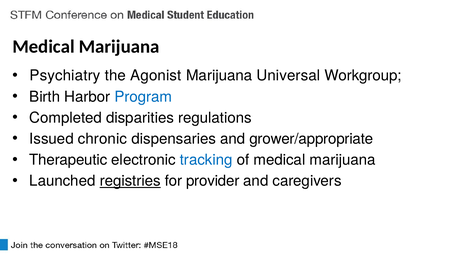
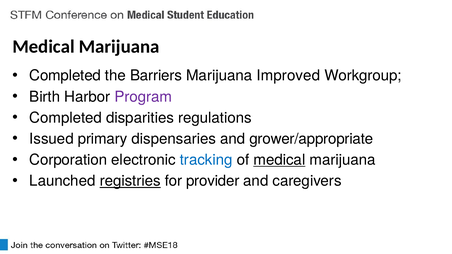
Psychiatry at (65, 76): Psychiatry -> Completed
Agonist: Agonist -> Barriers
Universal: Universal -> Improved
Program colour: blue -> purple
chronic: chronic -> primary
Therapeutic: Therapeutic -> Corporation
medical at (279, 160) underline: none -> present
